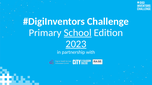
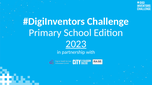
School underline: present -> none
